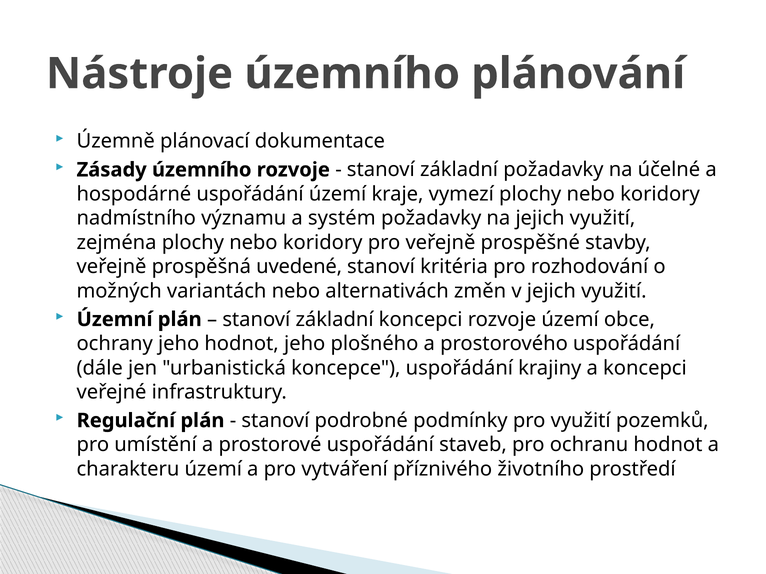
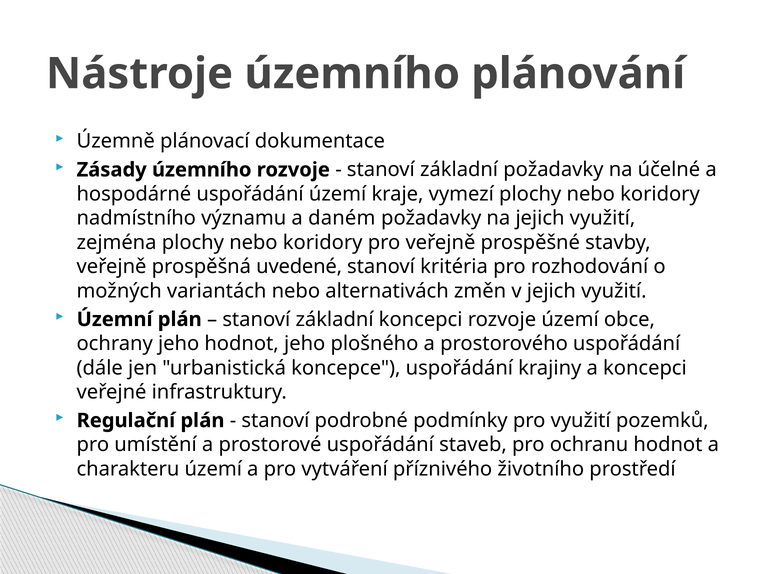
systém: systém -> daném
